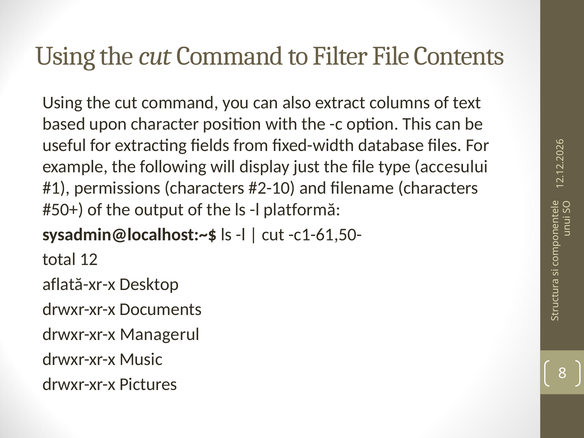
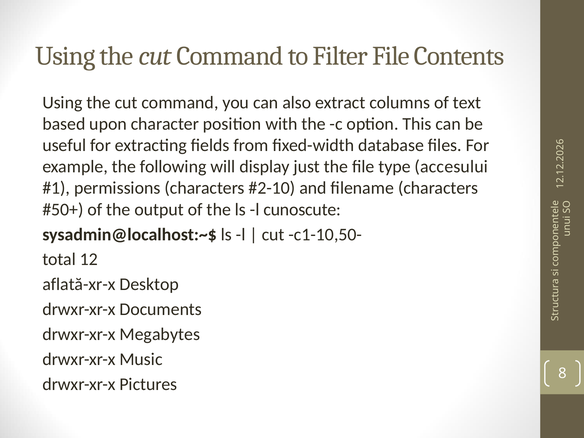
platformă: platformă -> cunoscute
c1-61,50-: c1-61,50- -> c1-10,50-
Managerul: Managerul -> Megabytes
